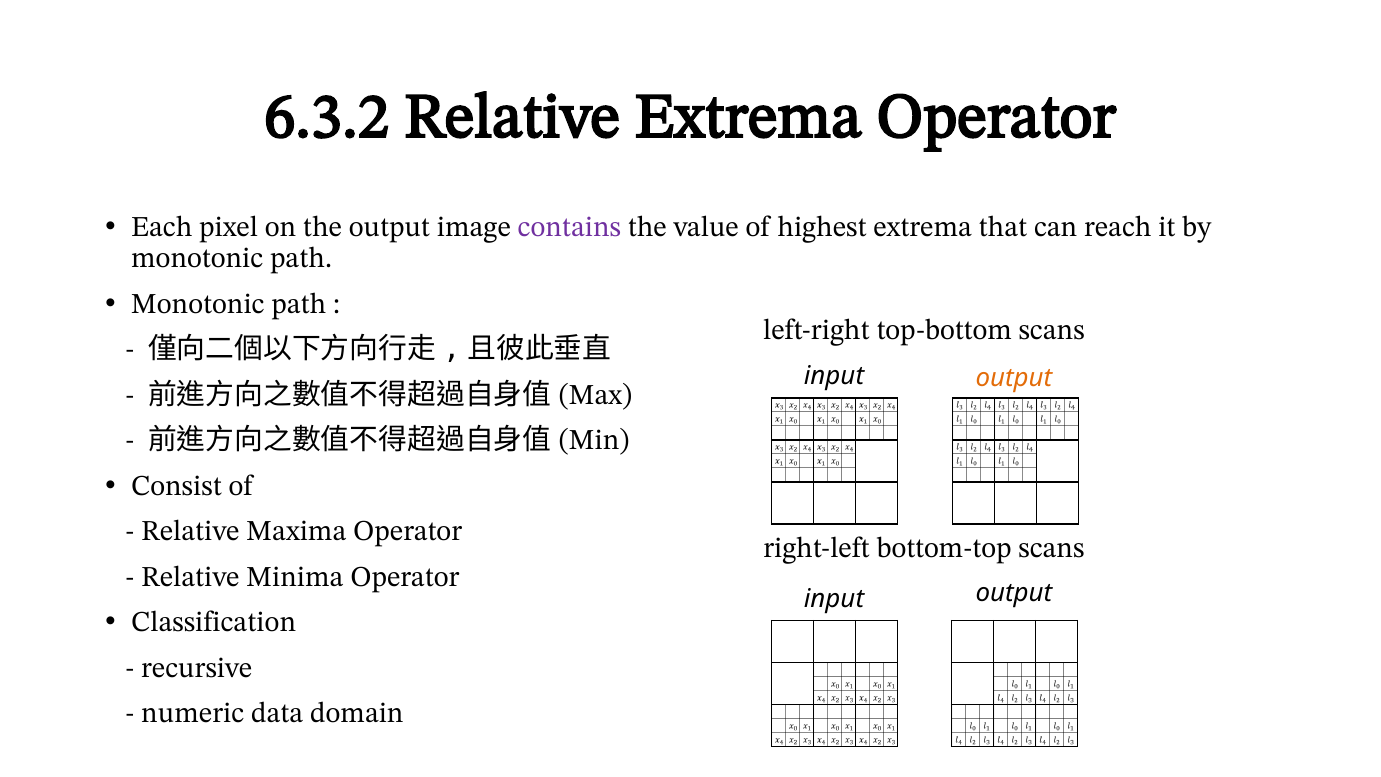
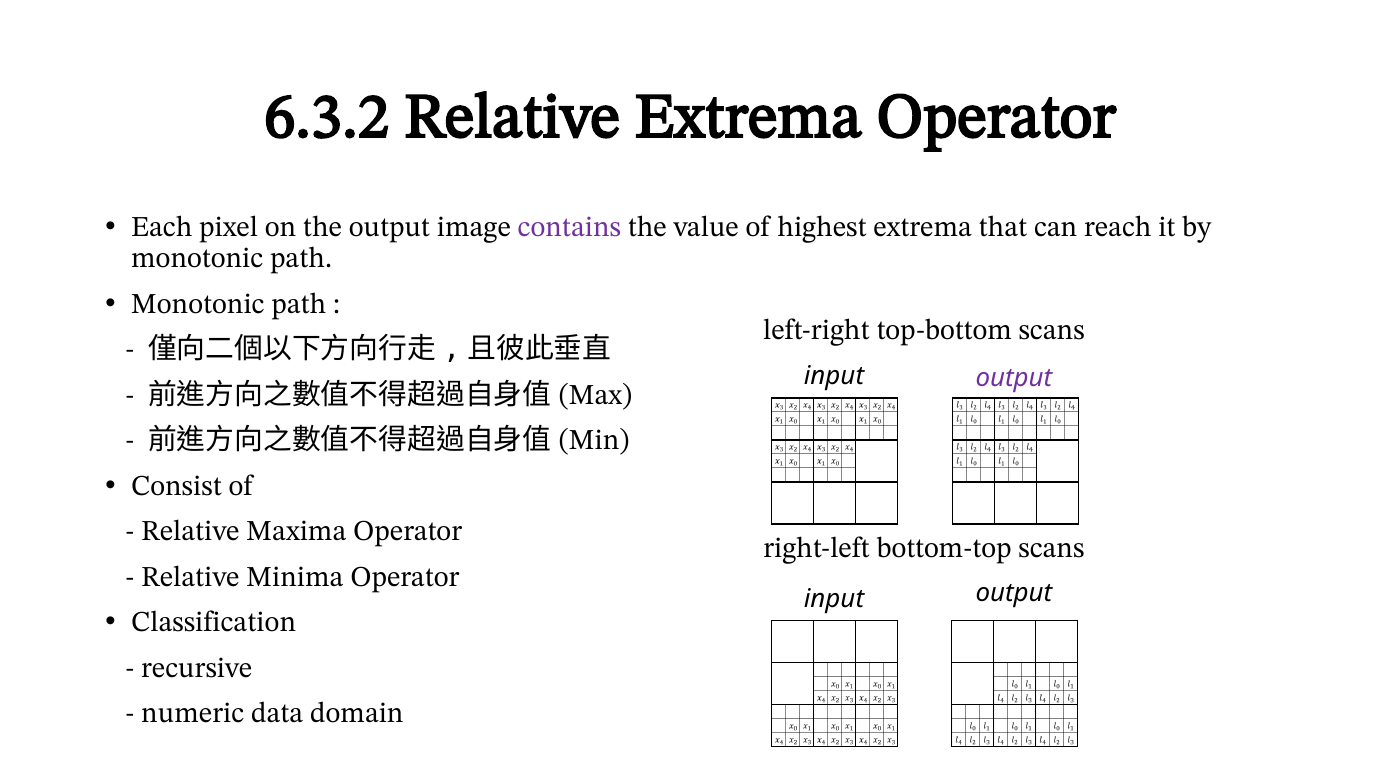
output at (1014, 378) colour: orange -> purple
